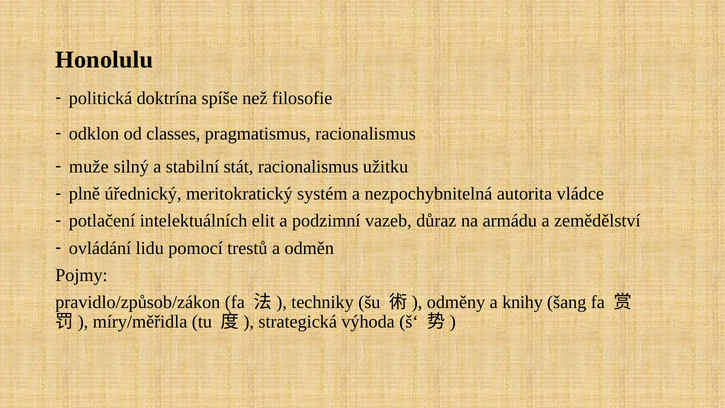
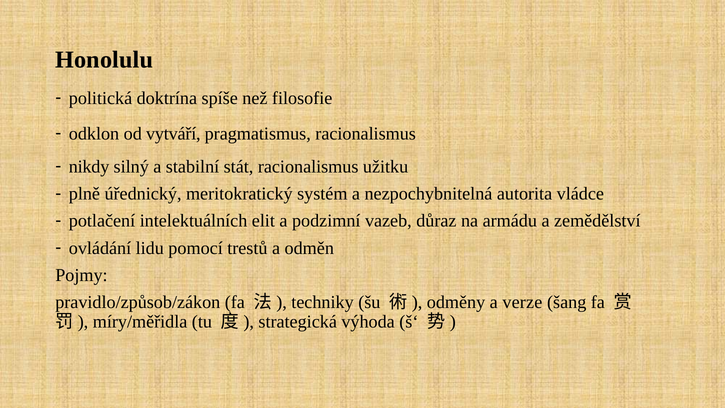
classes: classes -> vytváří
muže: muže -> nikdy
knihy: knihy -> verze
